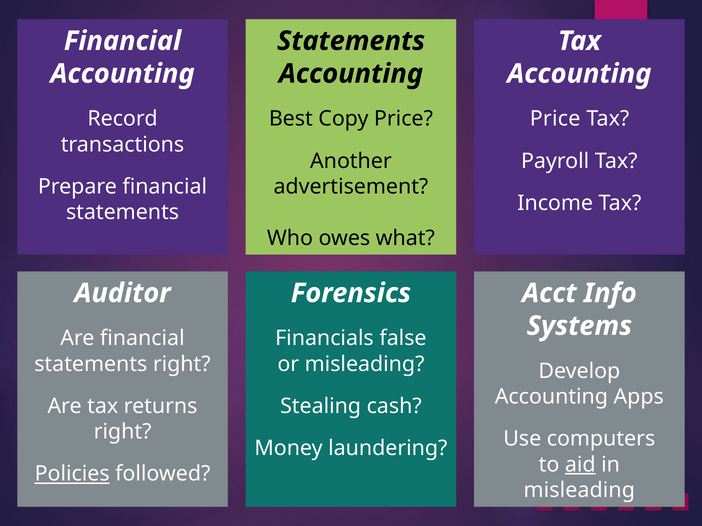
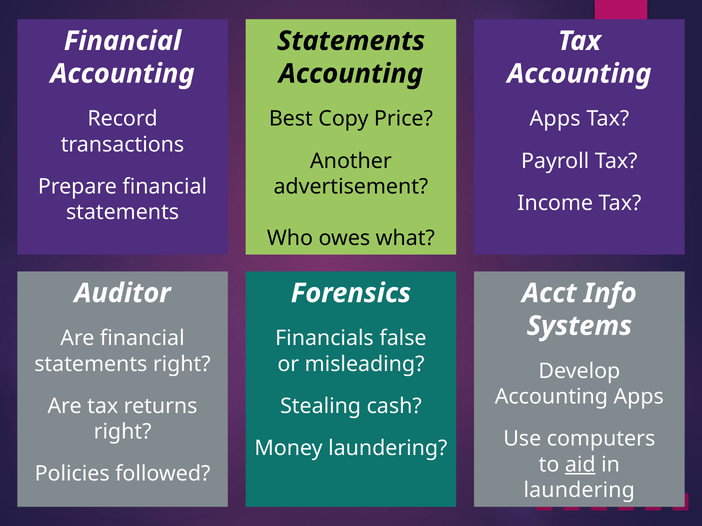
Price at (555, 119): Price -> Apps
Policies underline: present -> none
misleading at (579, 491): misleading -> laundering
